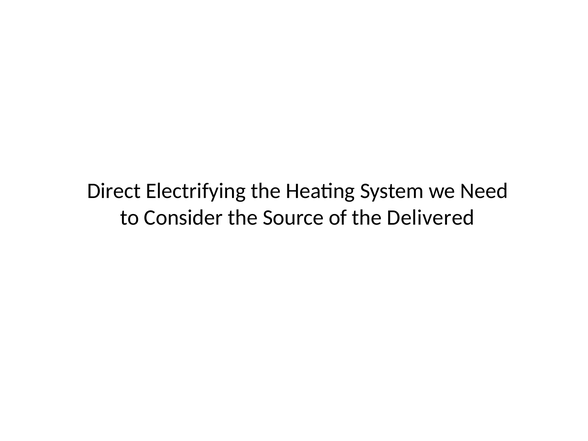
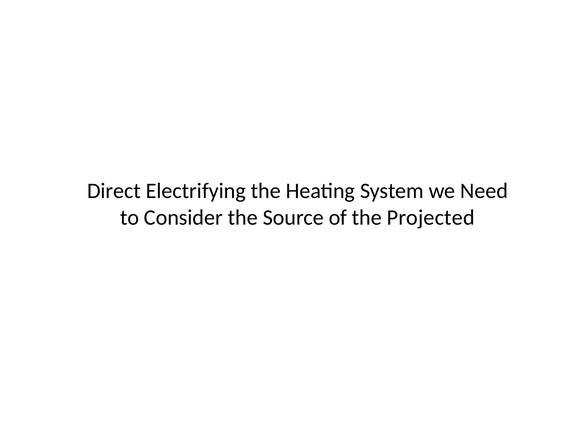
Delivered: Delivered -> Projected
